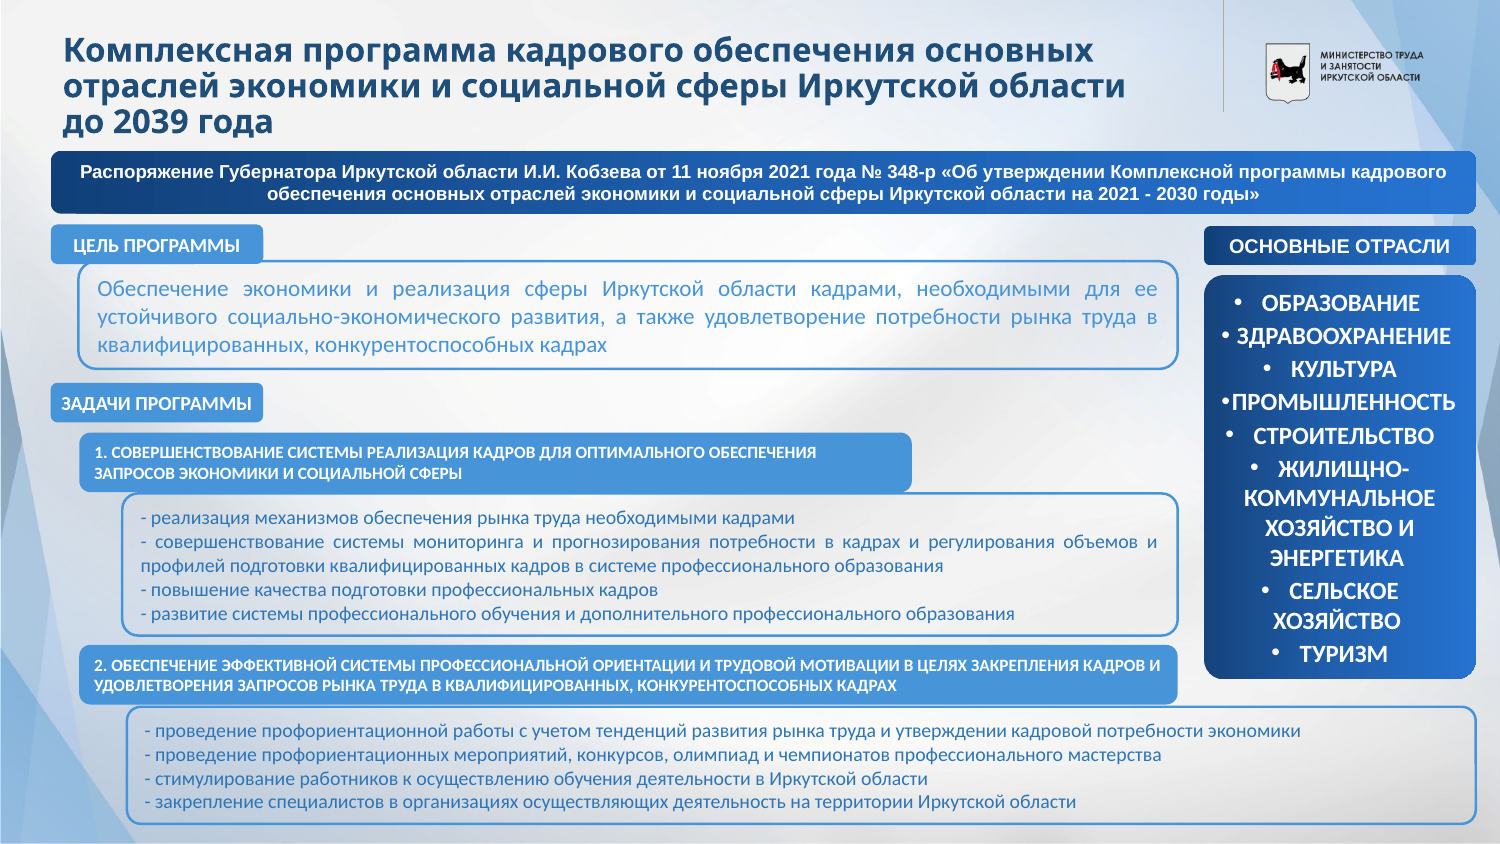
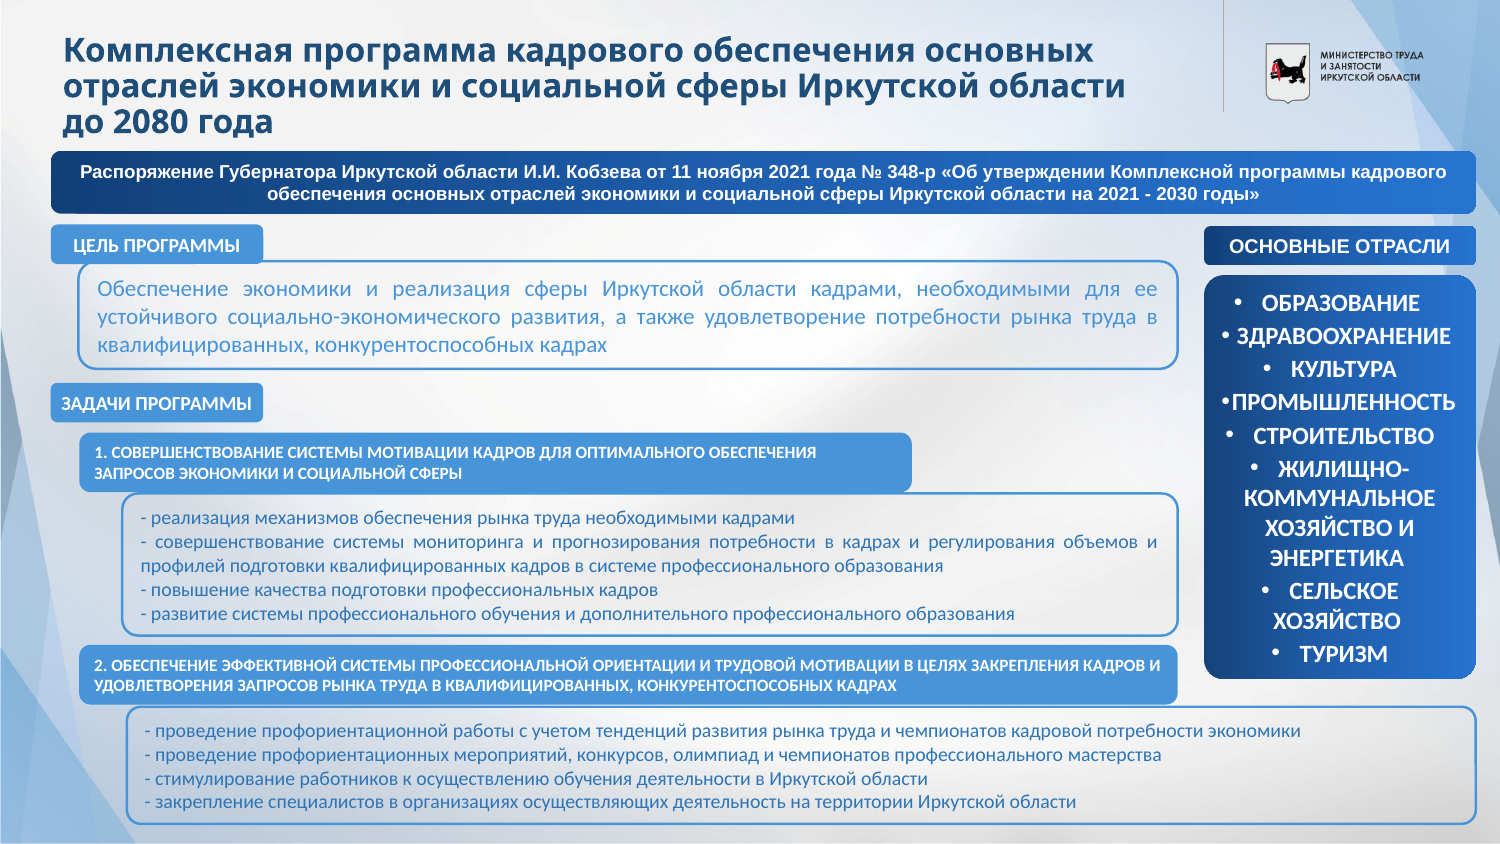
2039: 2039 -> 2080
СИСТЕМЫ РЕАЛИЗАЦИЯ: РЕАЛИЗАЦИЯ -> МОТИВАЦИИ
труда и утверждении: утверждении -> чемпионатов
